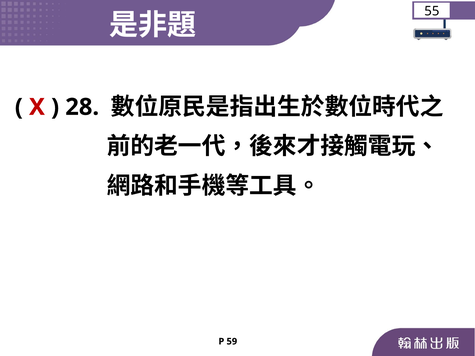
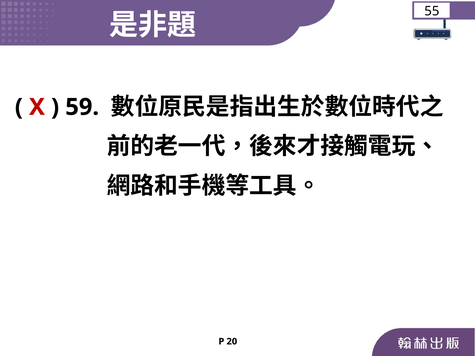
28: 28 -> 59
59: 59 -> 20
